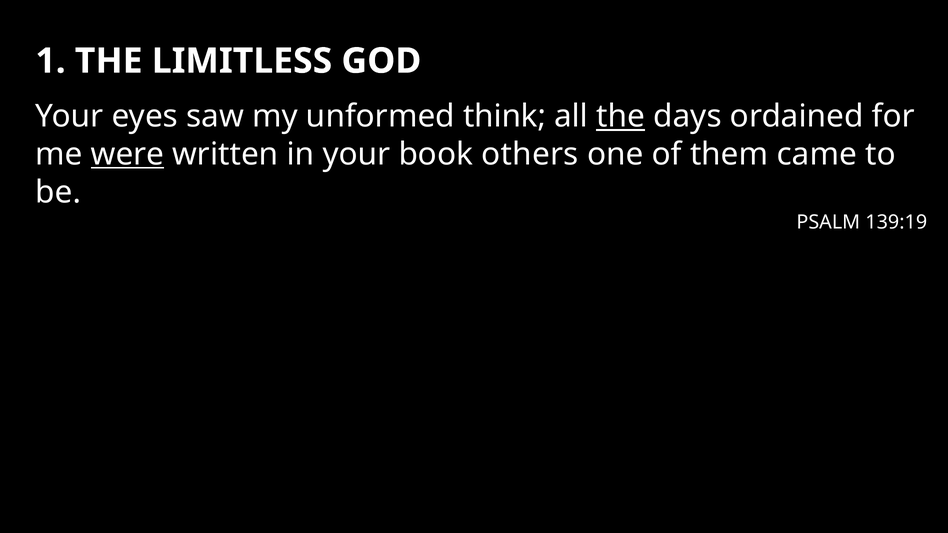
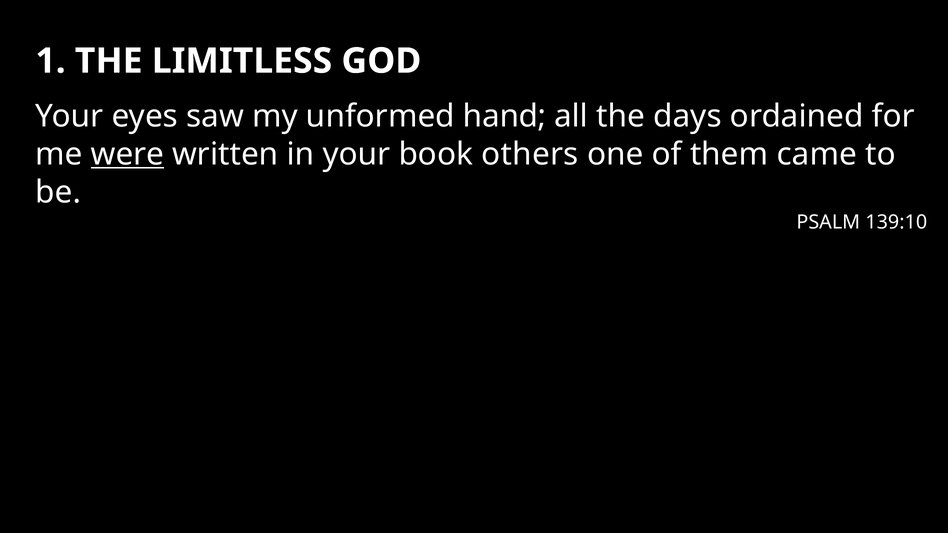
think: think -> hand
the at (621, 116) underline: present -> none
139:19: 139:19 -> 139:10
